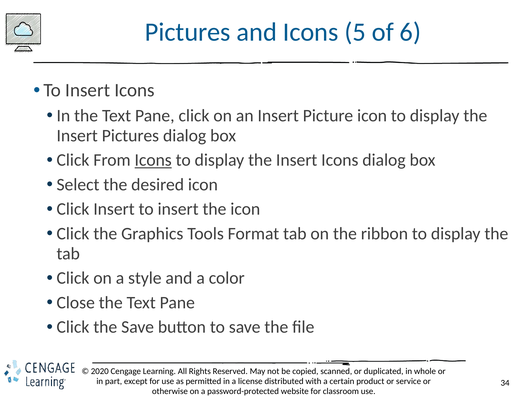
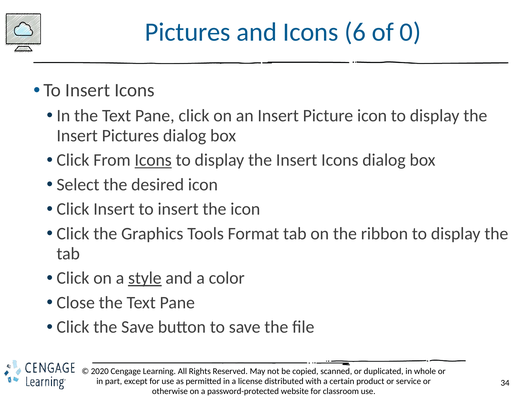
5: 5 -> 6
6: 6 -> 0
style underline: none -> present
